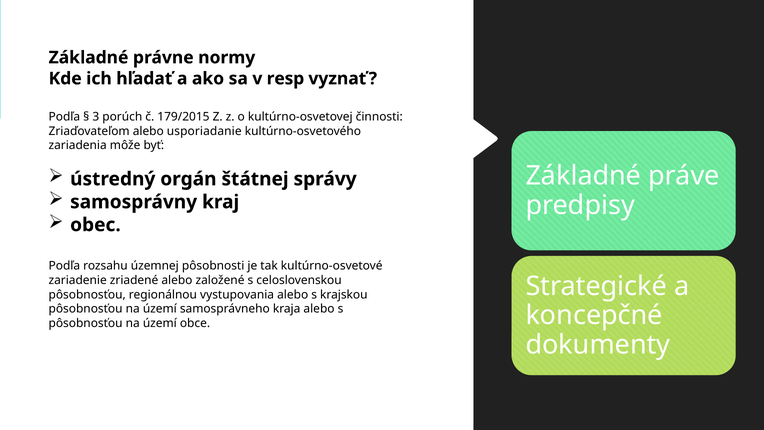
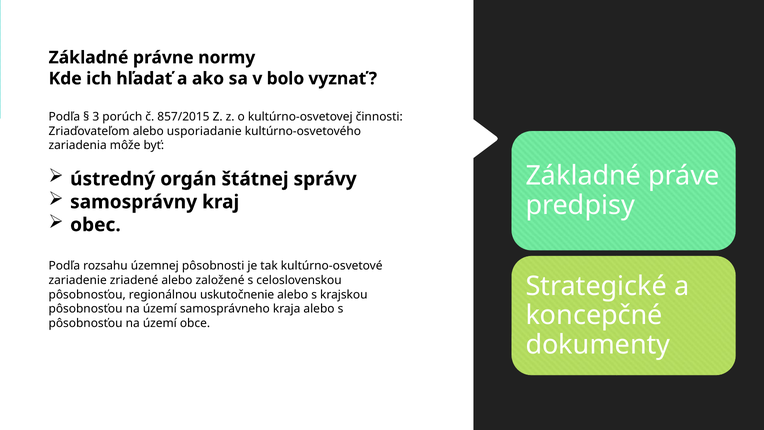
resp: resp -> bolo
179/2015: 179/2015 -> 857/2015
vystupovania: vystupovania -> uskutočnenie
